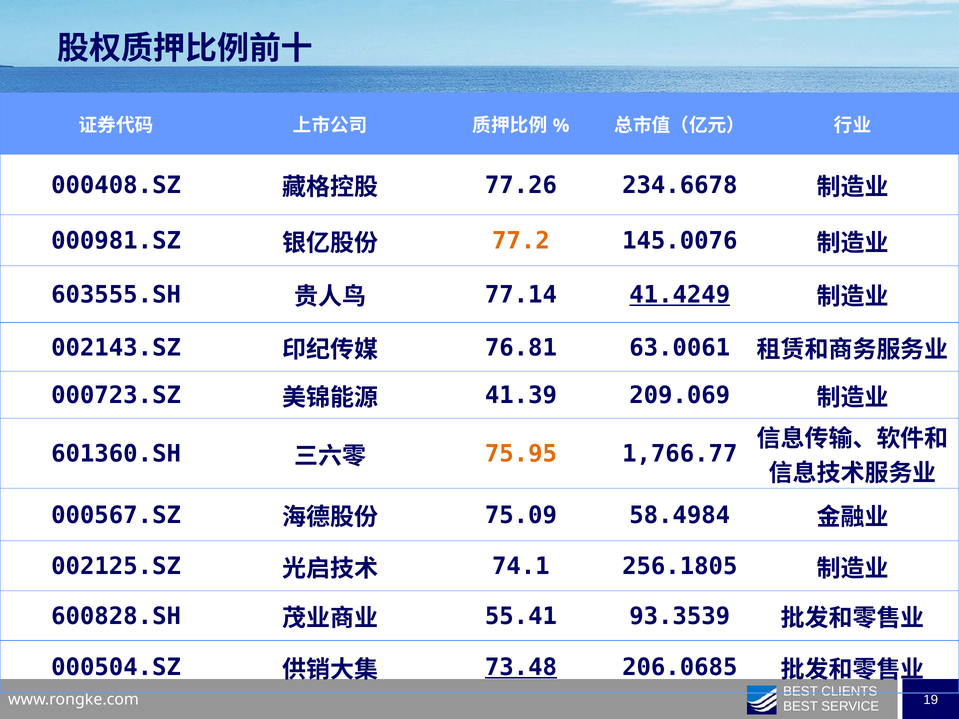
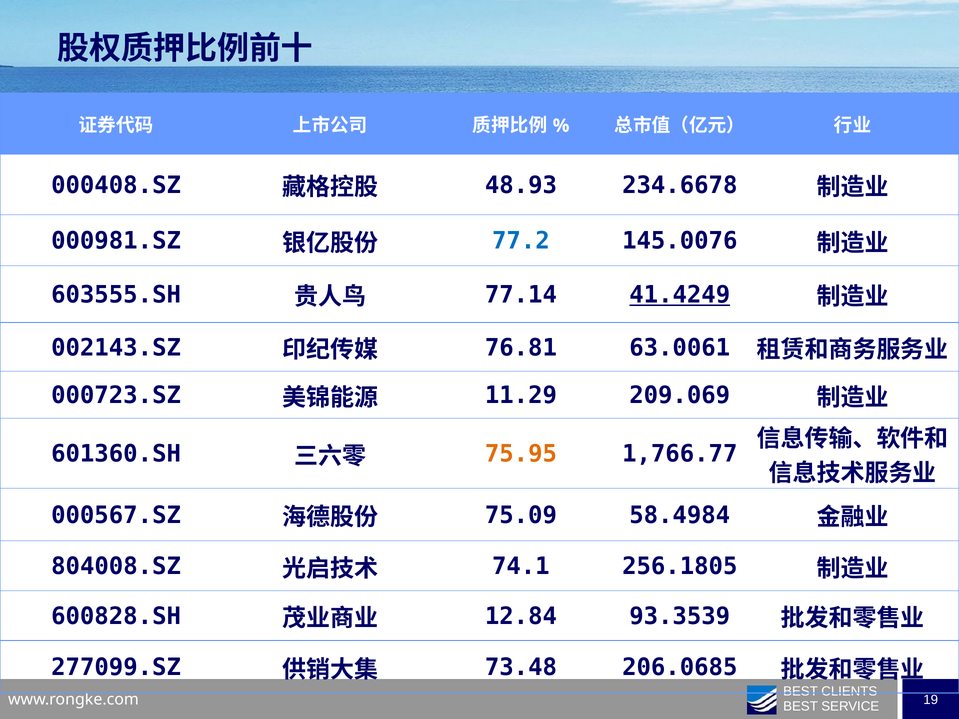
77.26: 77.26 -> 48.93
77.2 colour: orange -> blue
41.39: 41.39 -> 11.29
002125.SZ: 002125.SZ -> 804008.SZ
55.41: 55.41 -> 12.84
000504.SZ: 000504.SZ -> 277099.SZ
73.48 underline: present -> none
